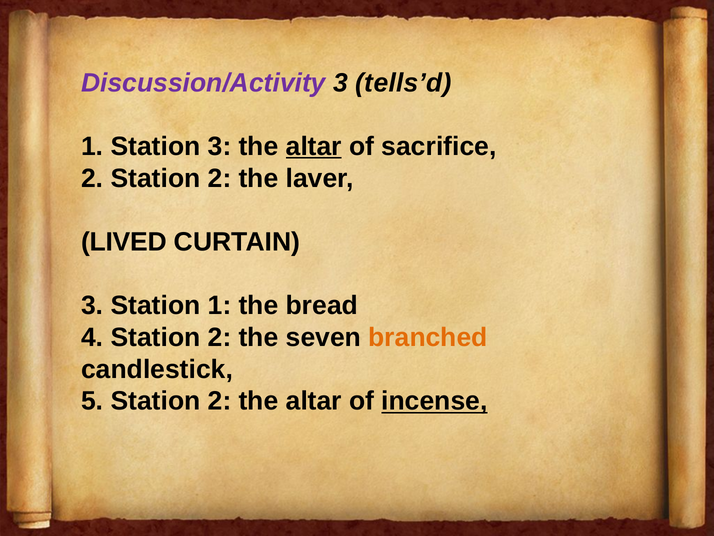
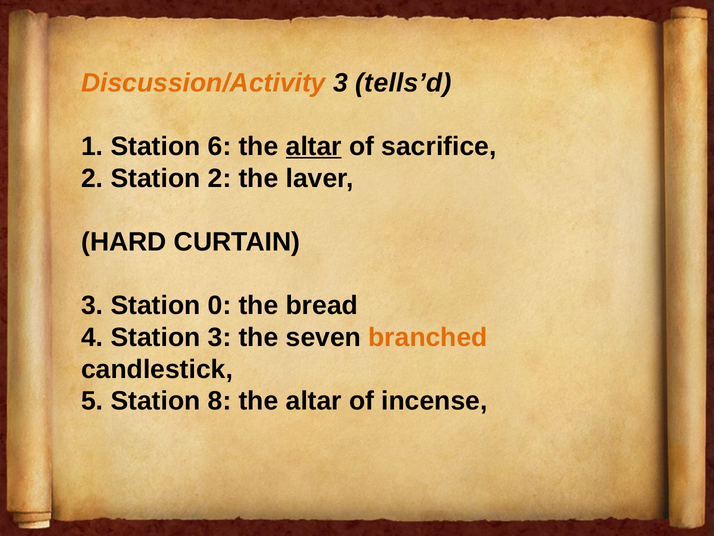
Discussion/Activity colour: purple -> orange
Station 3: 3 -> 6
LIVED: LIVED -> HARD
Station 1: 1 -> 0
4 Station 2: 2 -> 3
5 Station 2: 2 -> 8
incense underline: present -> none
